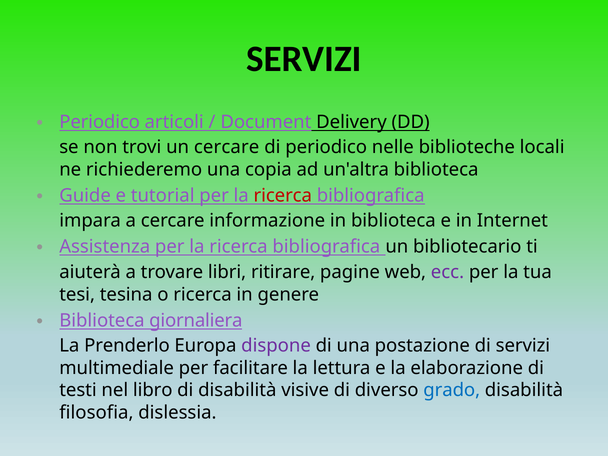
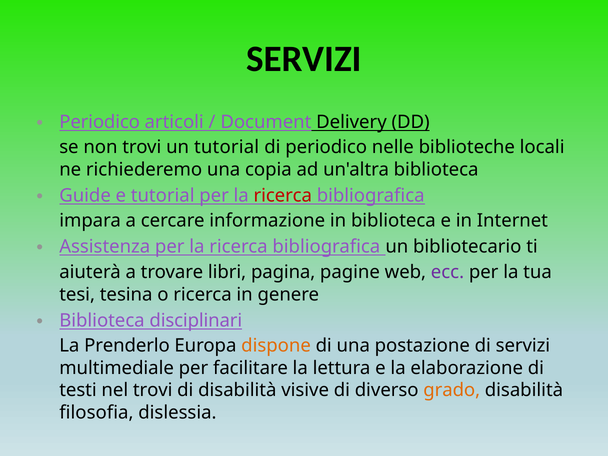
un cercare: cercare -> tutorial
ritirare: ritirare -> pagina
giornaliera: giornaliera -> disciplinari
dispone colour: purple -> orange
nel libro: libro -> trovi
grado colour: blue -> orange
